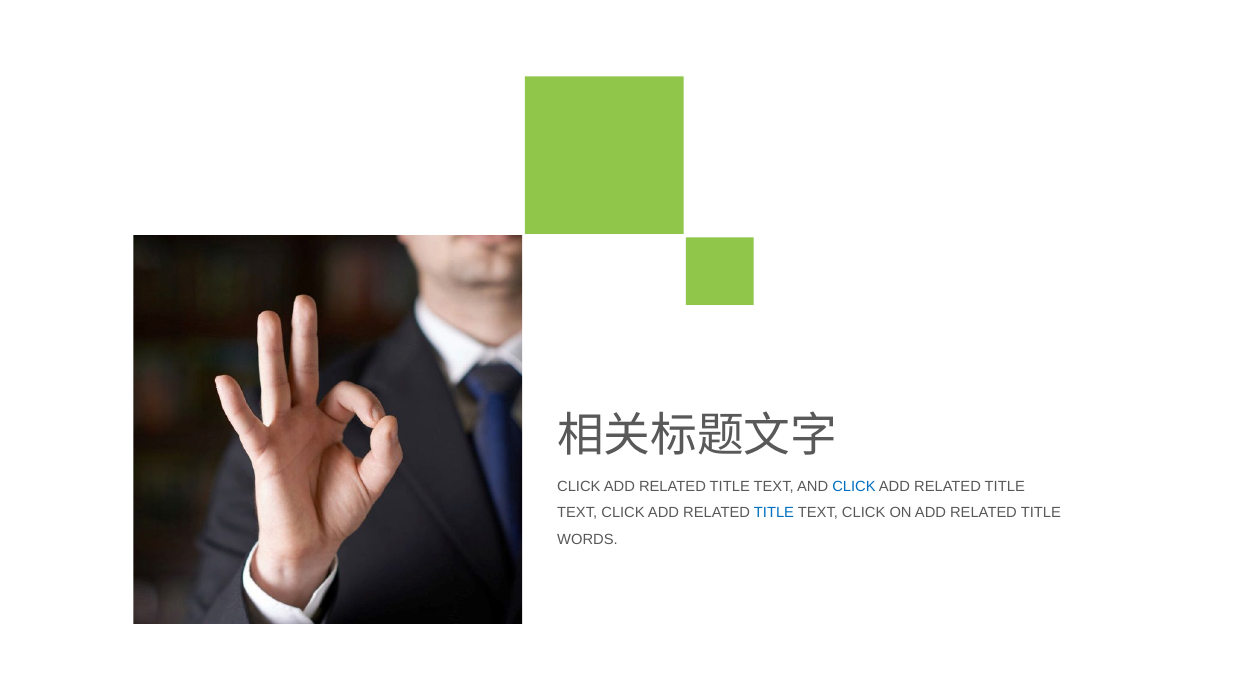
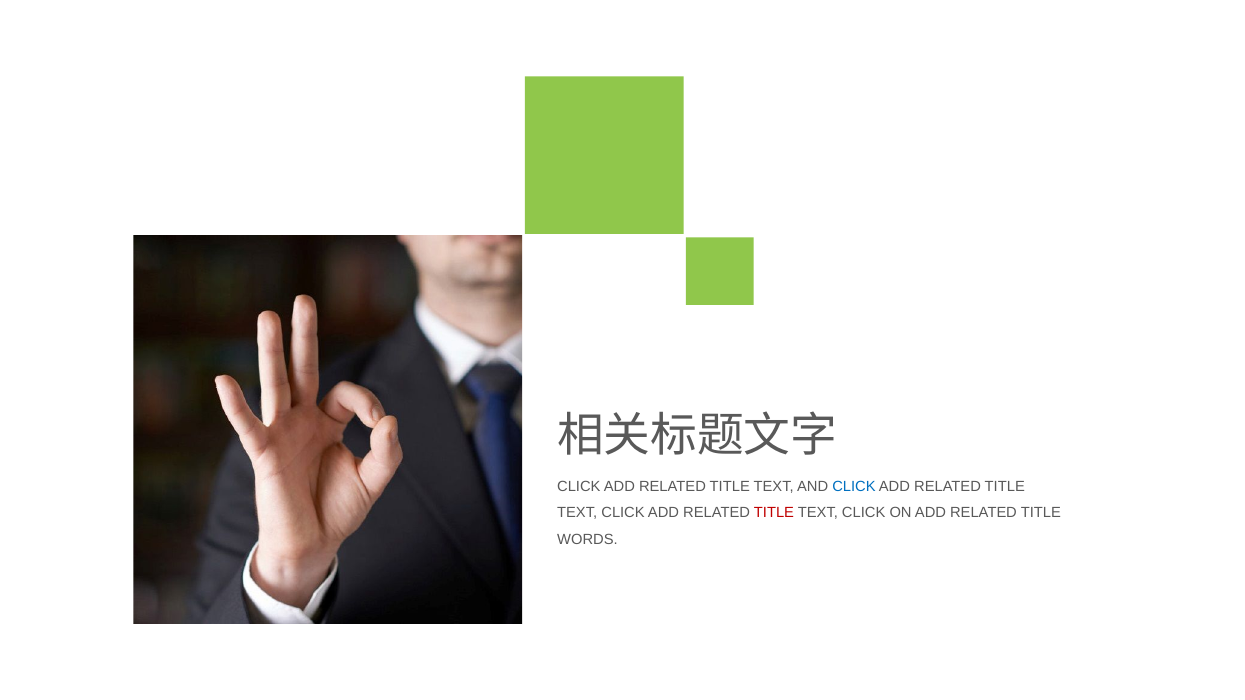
TITLE at (774, 513) colour: blue -> red
